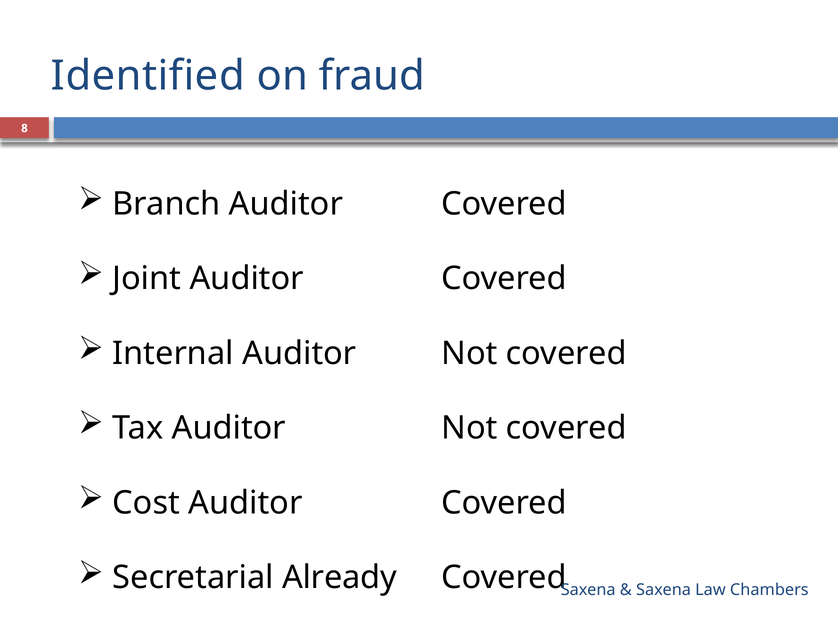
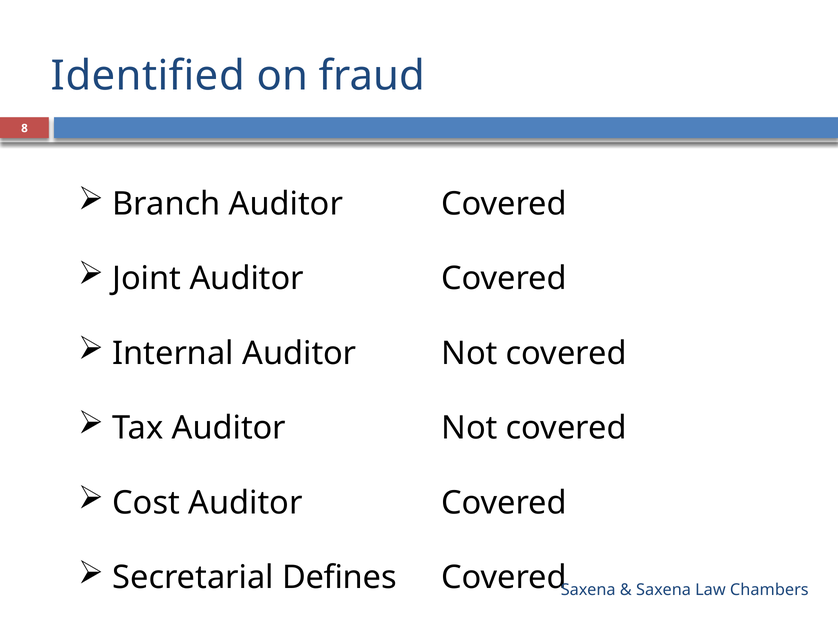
Already: Already -> Defines
